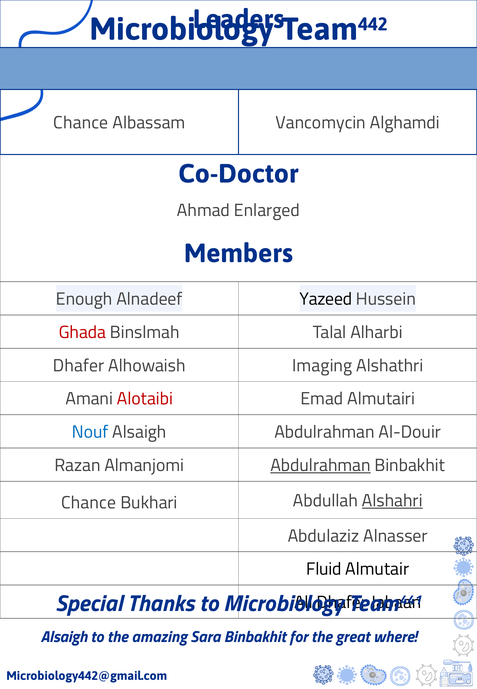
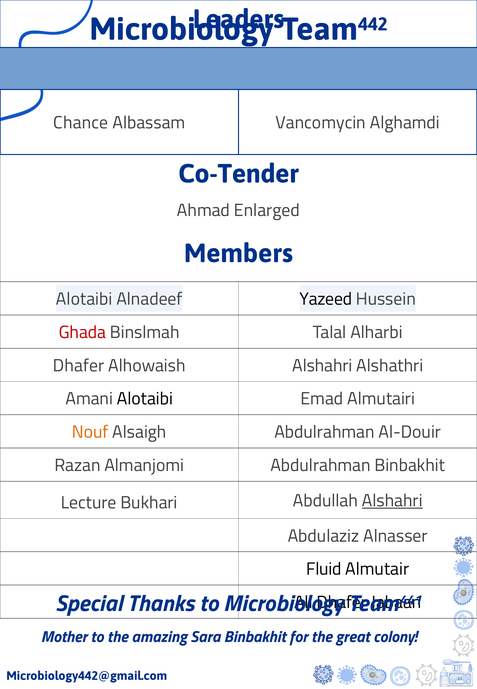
Co-Doctor: Co-Doctor -> Co-Tender
Enough at (84, 299): Enough -> Alotaibi
Alhowaish Imaging: Imaging -> Alshahri
Alotaibi at (145, 399) colour: red -> black
Nouf colour: blue -> orange
Abdulrahman at (320, 465) underline: present -> none
Chance at (89, 503): Chance -> Lecture
Alsaigh at (64, 637): Alsaigh -> Mother
where: where -> colony
